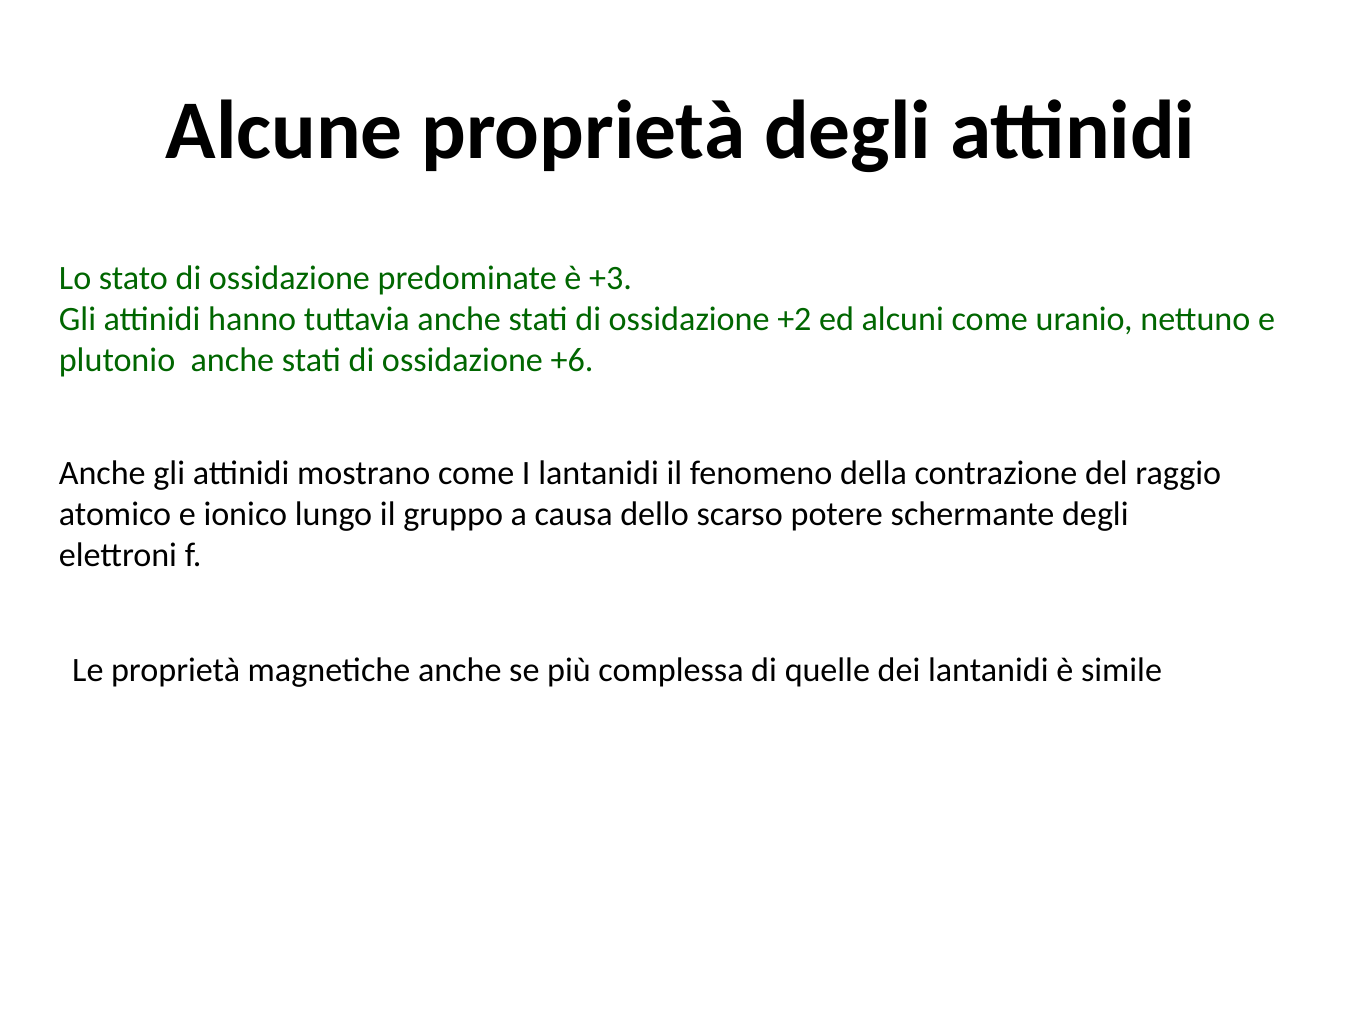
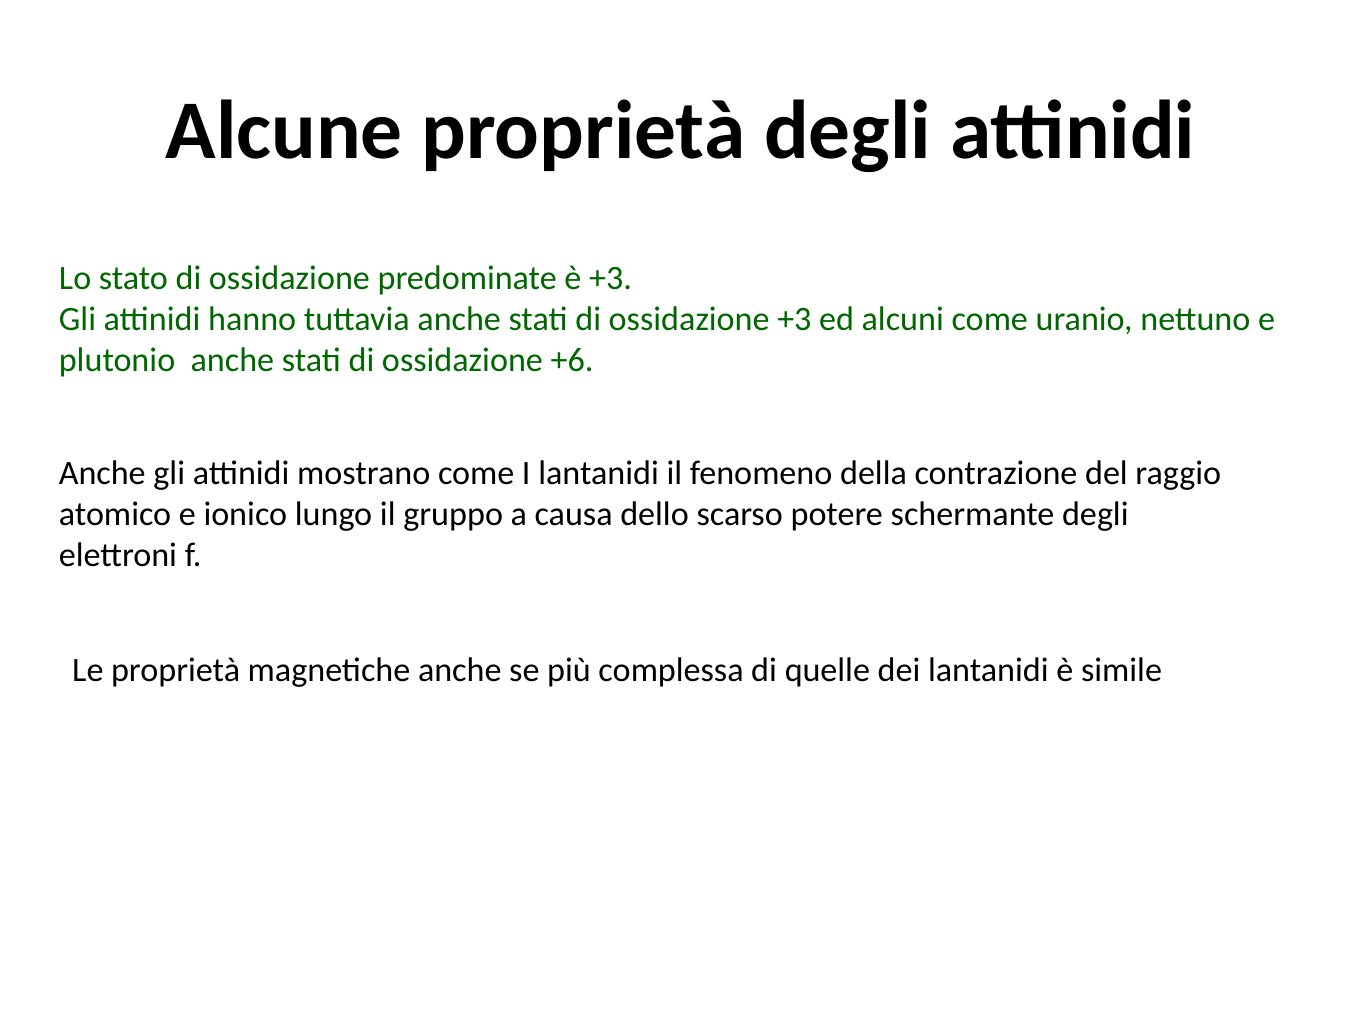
ossidazione +2: +2 -> +3
